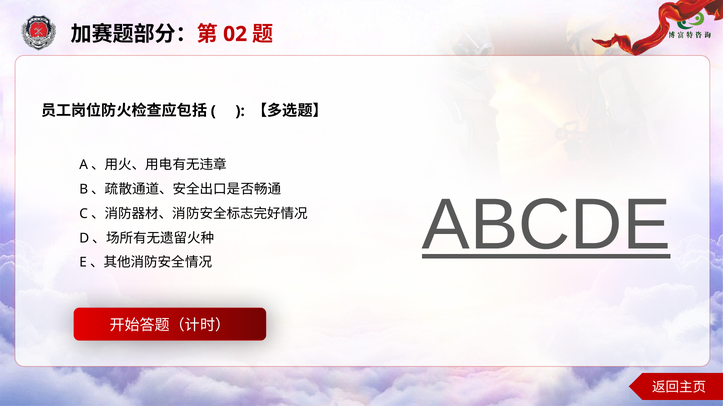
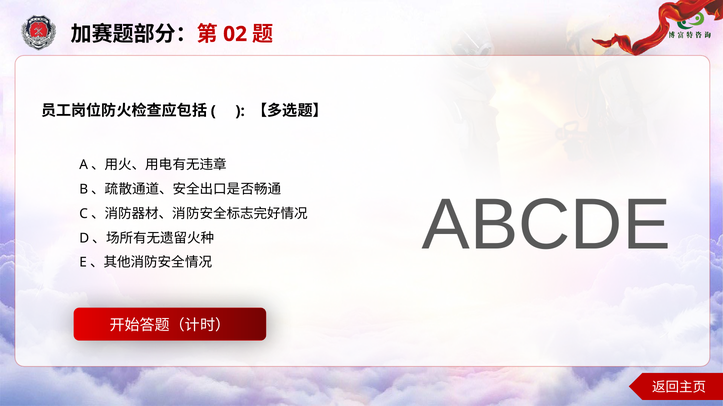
ABCDE underline: present -> none
